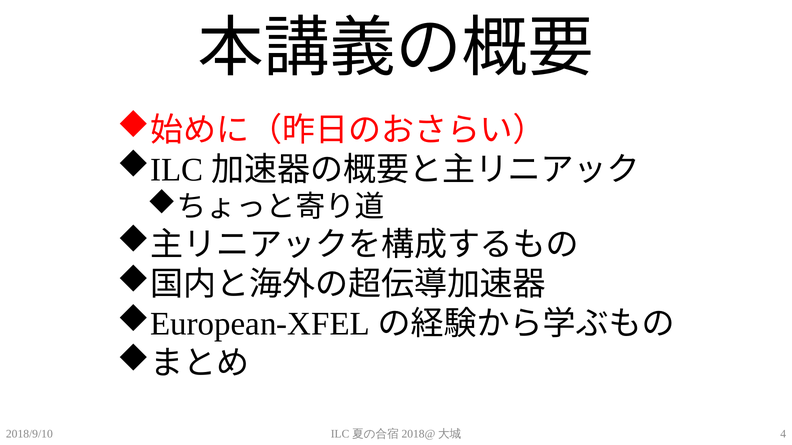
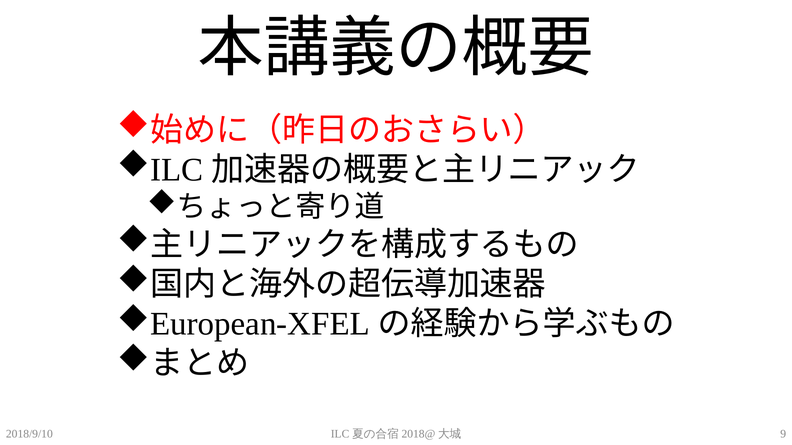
4: 4 -> 9
